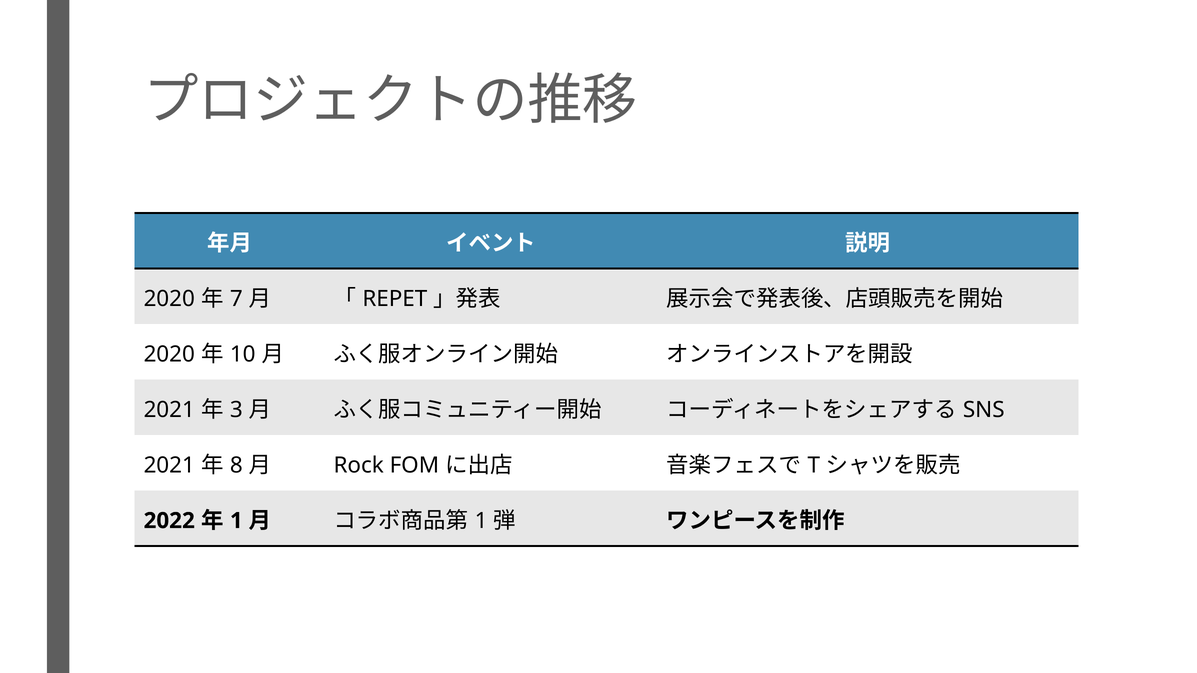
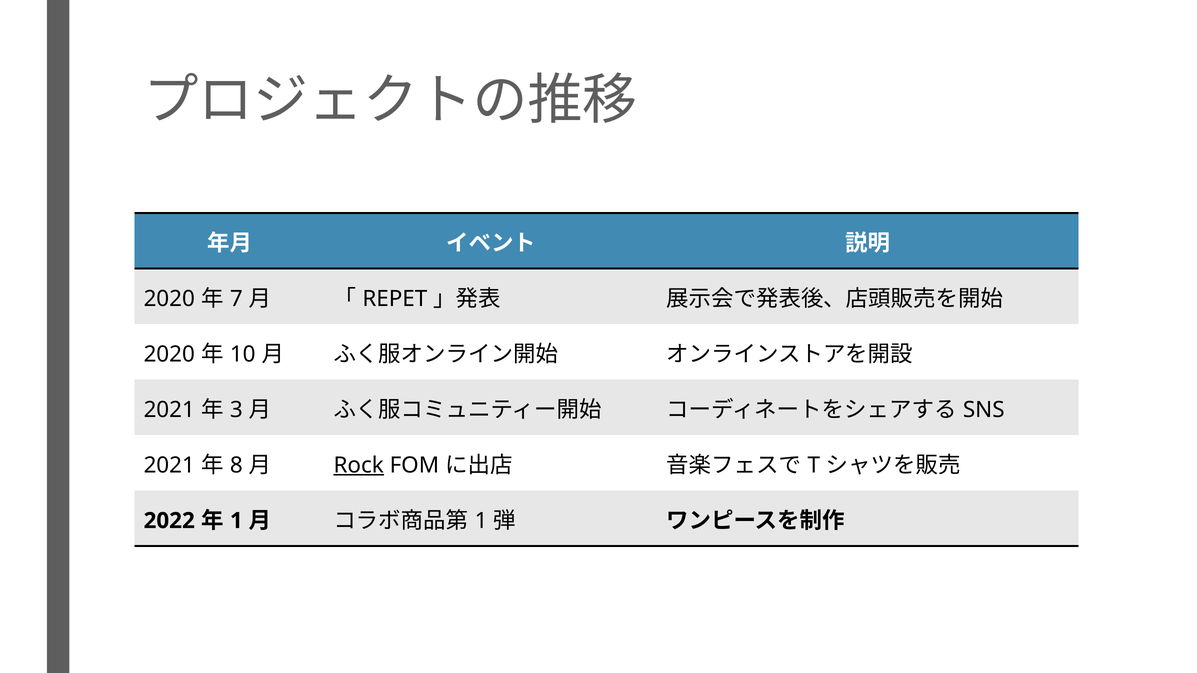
Rock underline: none -> present
